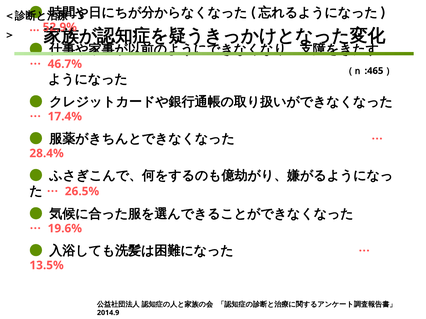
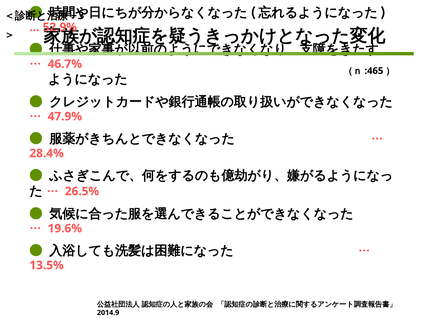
17.4%: 17.4% -> 47.9%
